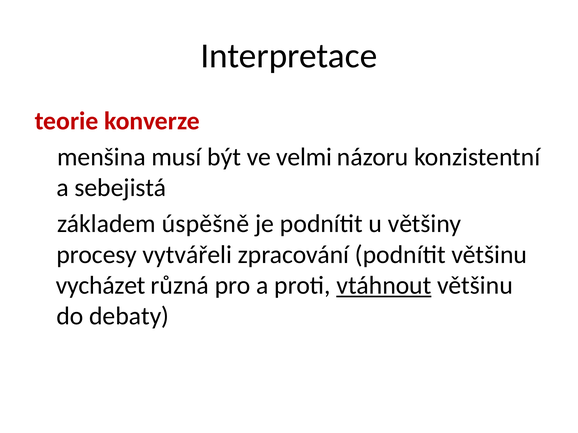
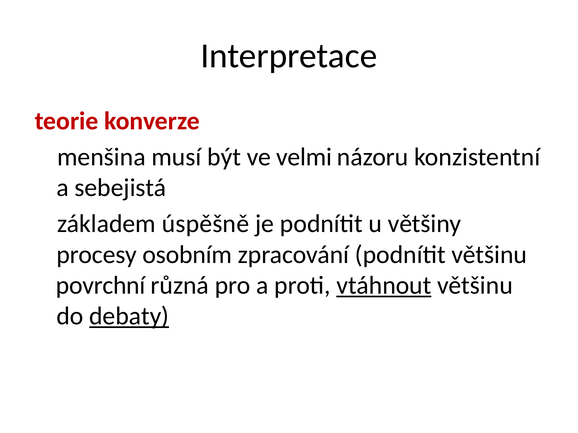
vytvářeli: vytvářeli -> osobním
vycházet: vycházet -> povrchní
debaty underline: none -> present
